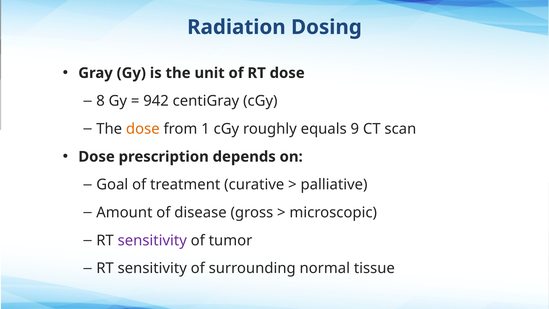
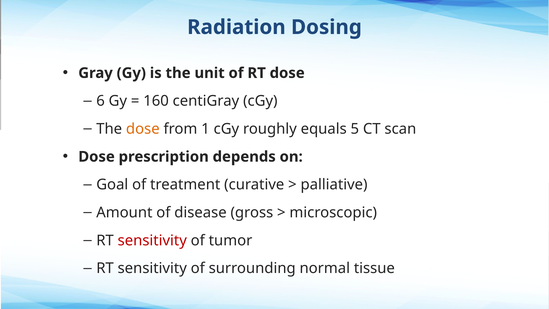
8: 8 -> 6
942: 942 -> 160
9: 9 -> 5
sensitivity at (152, 240) colour: purple -> red
